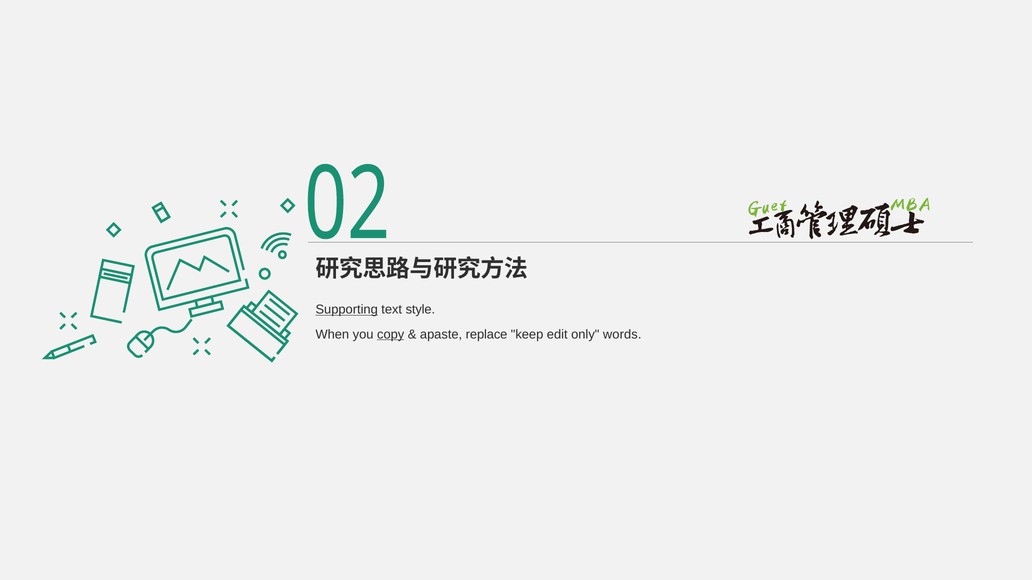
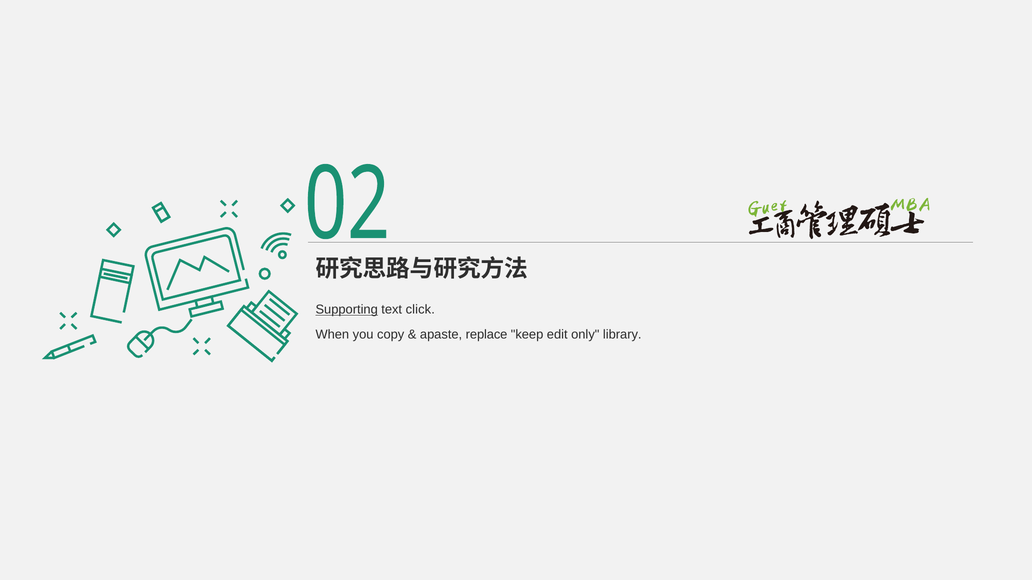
style: style -> click
copy underline: present -> none
words: words -> library
